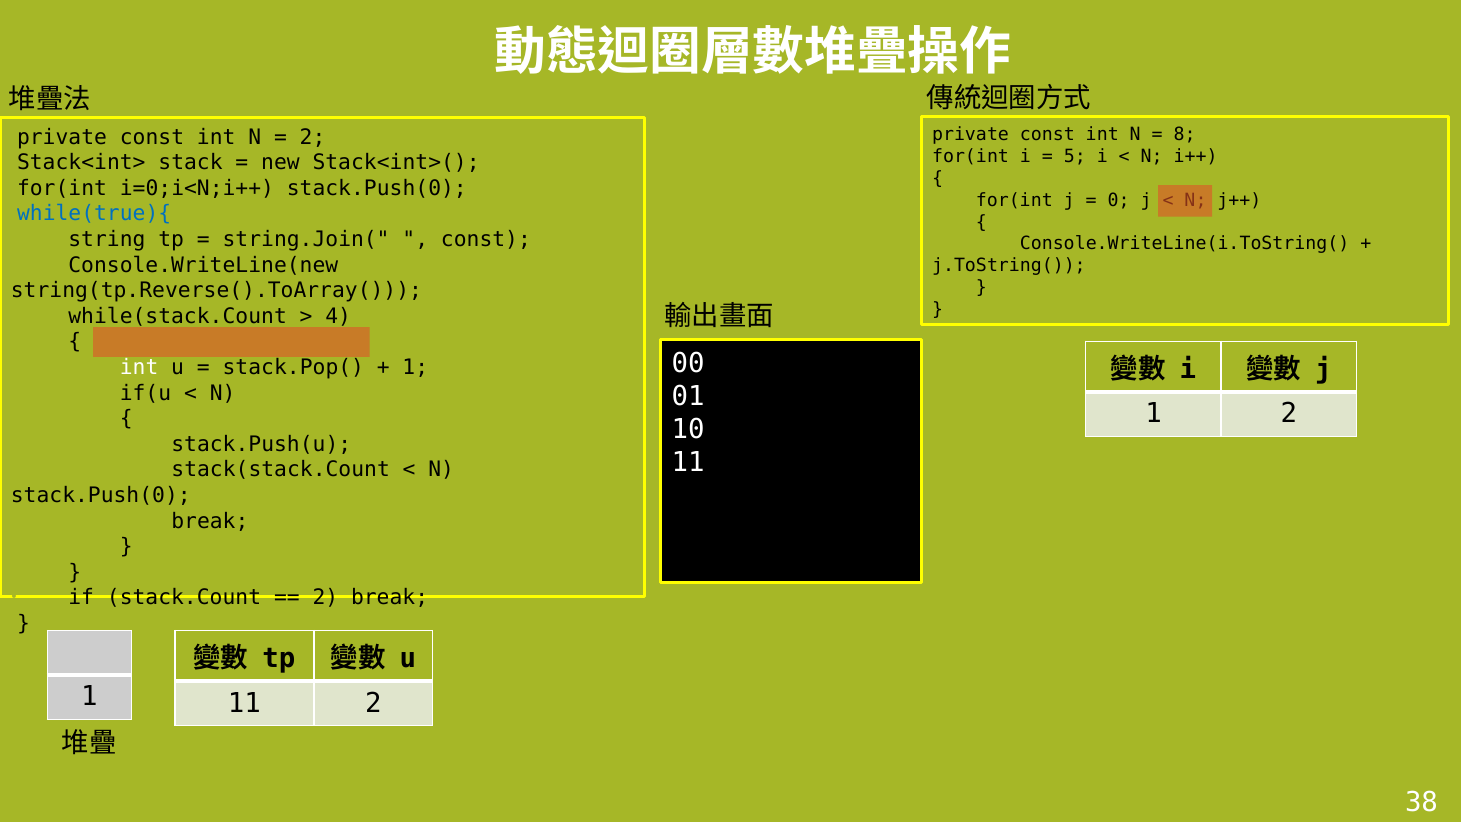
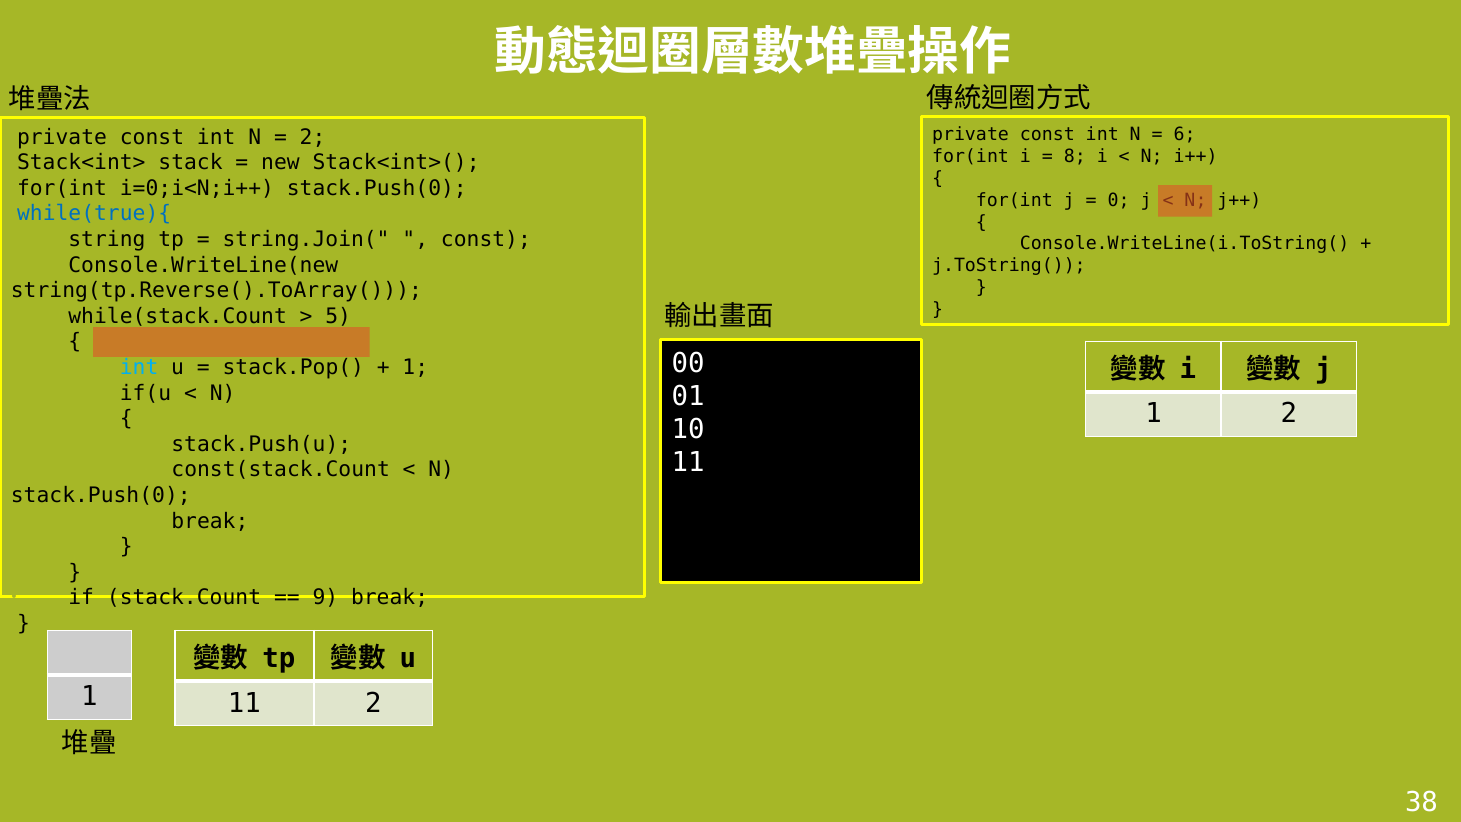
8: 8 -> 6
5: 5 -> 8
4: 4 -> 5
int at (139, 367) colour: white -> light blue
stack(stack.Count: stack(stack.Count -> const(stack.Count
2 at (325, 598): 2 -> 9
